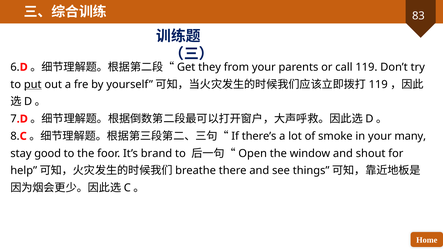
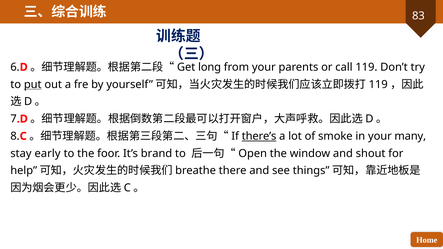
they: they -> long
there’s underline: none -> present
good: good -> early
